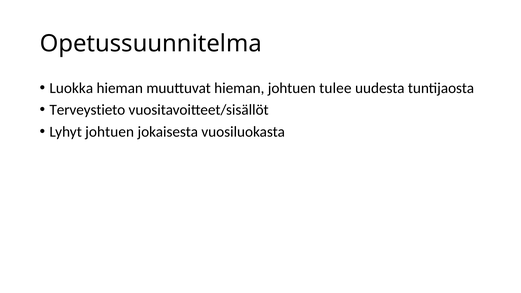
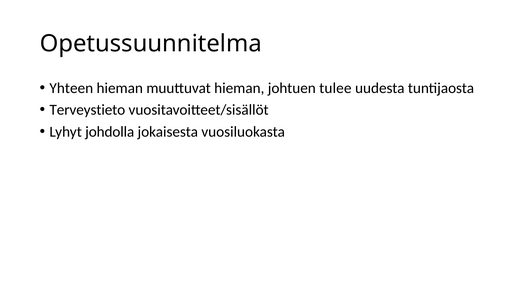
Luokka: Luokka -> Yhteen
Lyhyt johtuen: johtuen -> johdolla
